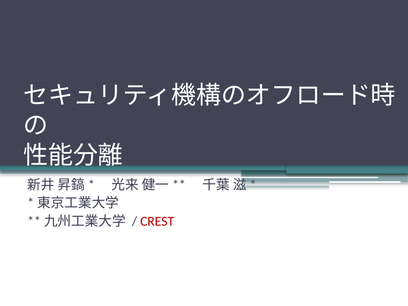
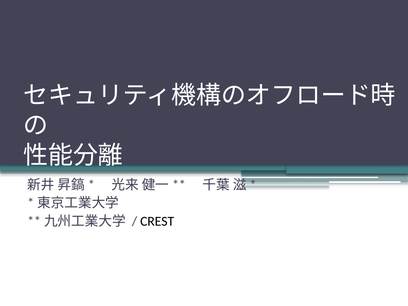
CREST colour: red -> black
